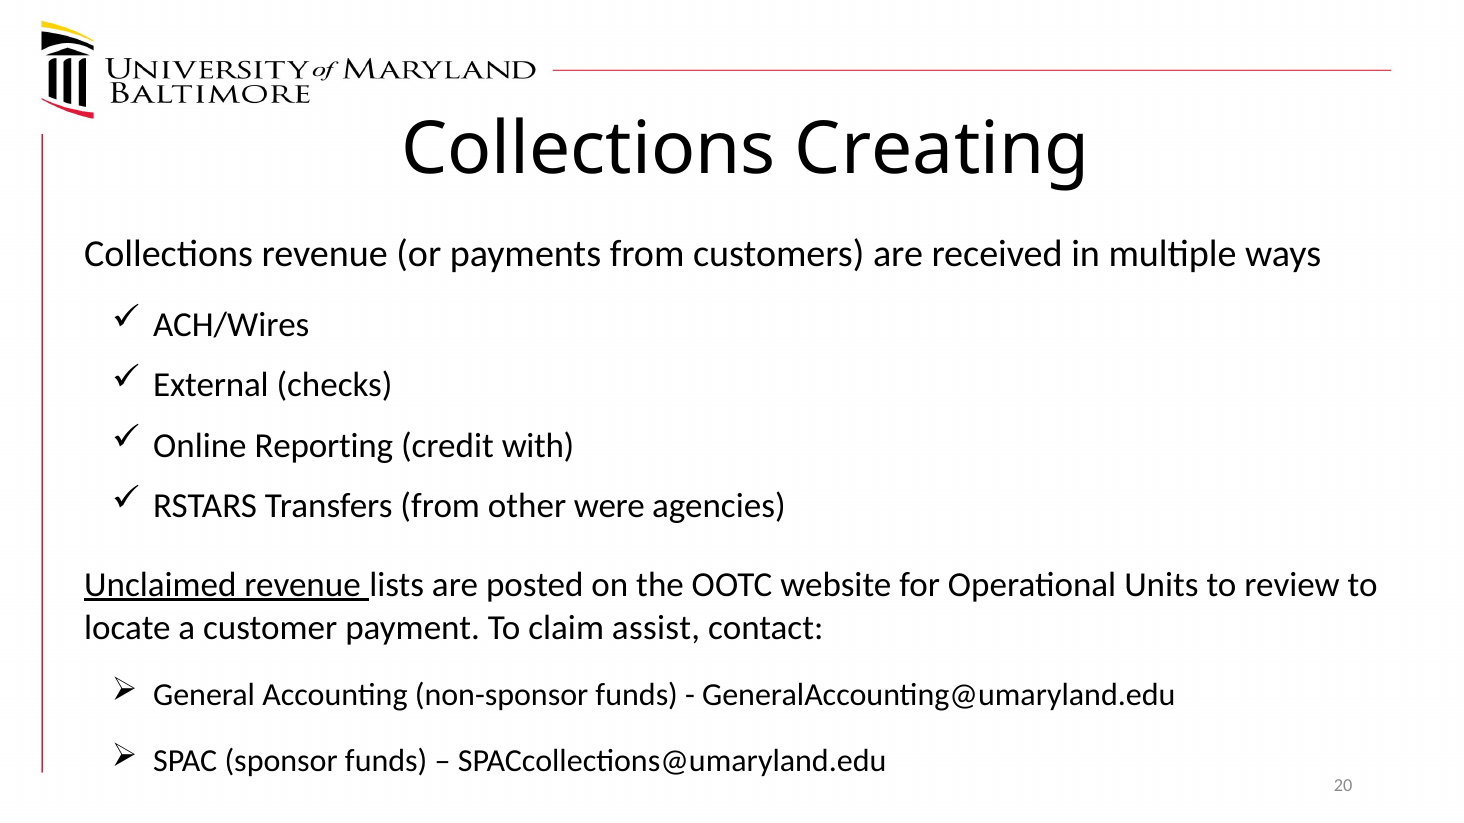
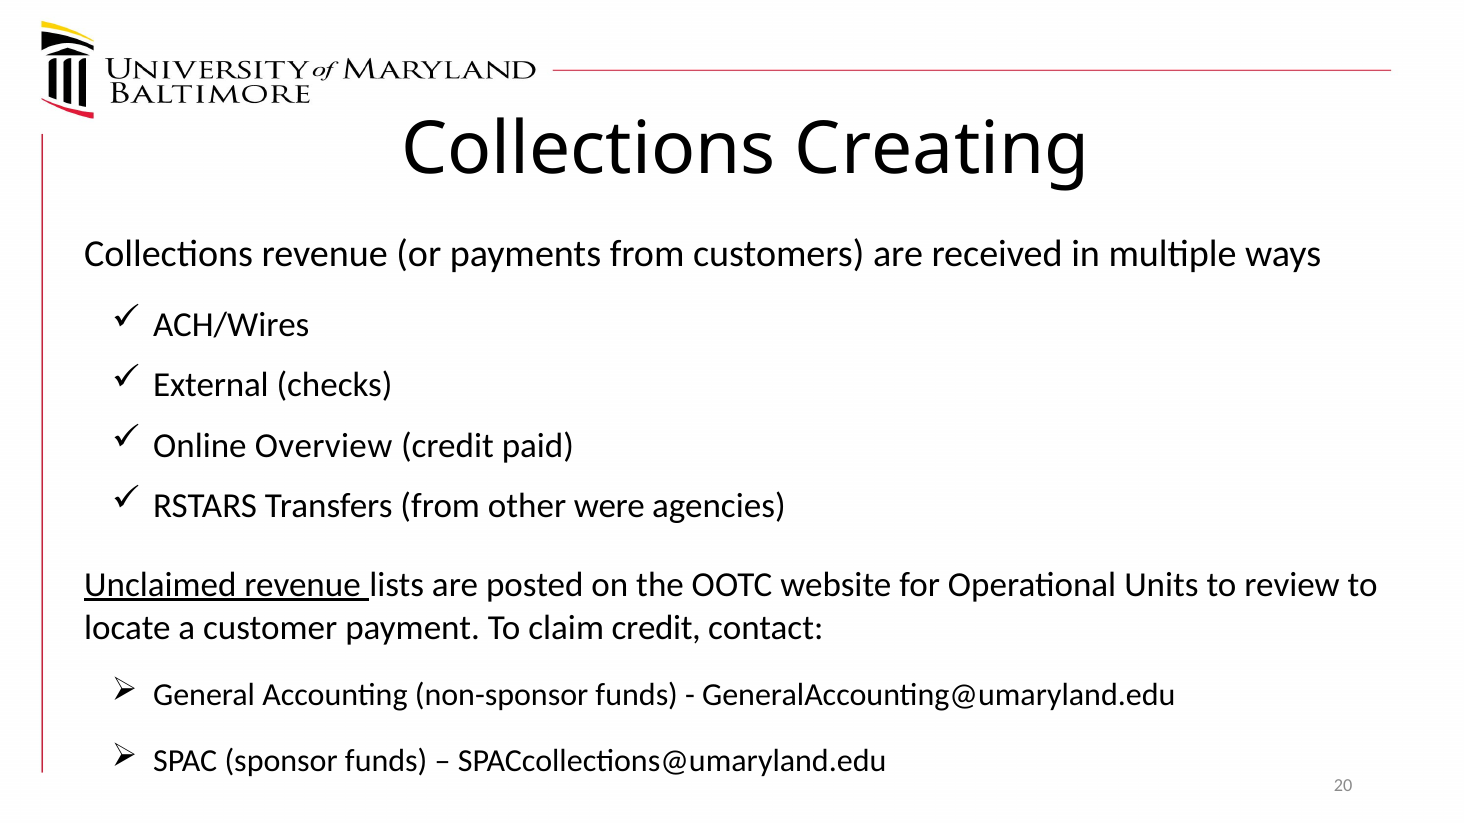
Reporting: Reporting -> Overview
with: with -> paid
claim assist: assist -> credit
